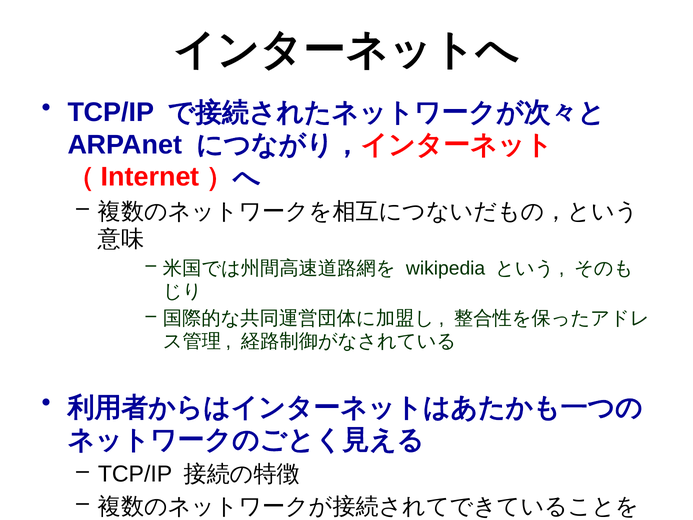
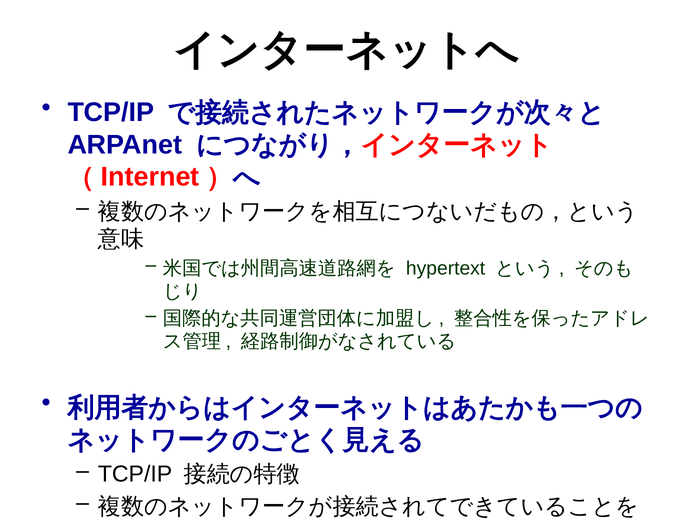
wikipedia: wikipedia -> hypertext
